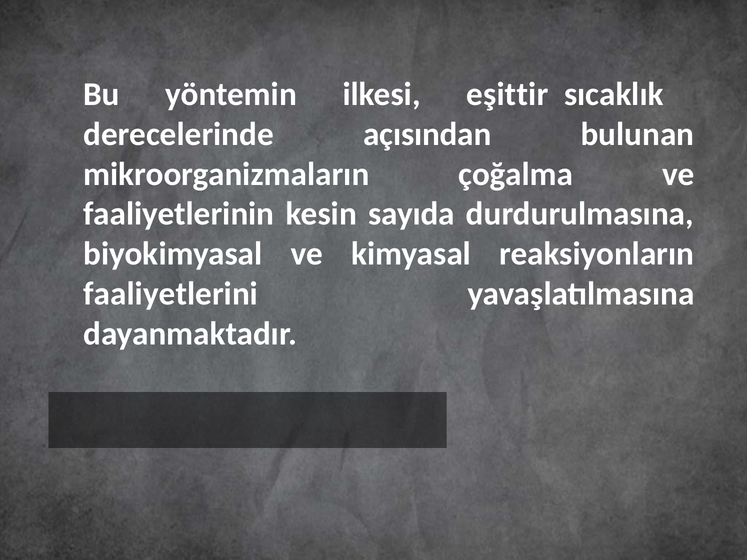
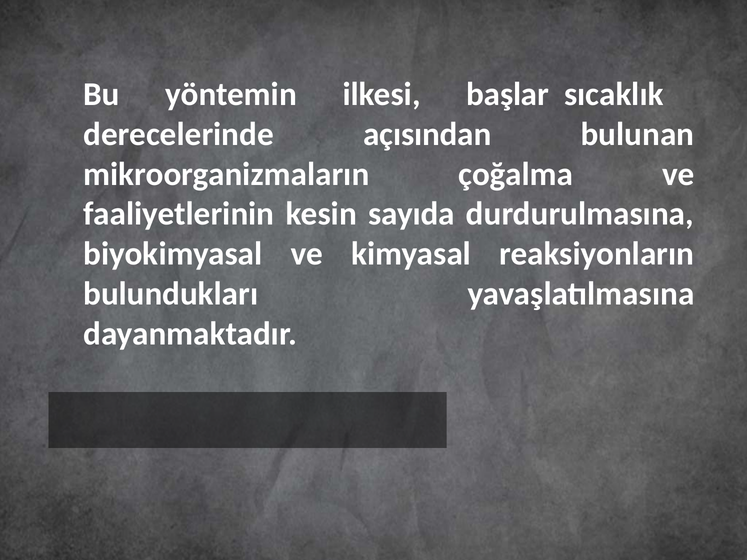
eşittir: eşittir -> başlar
faaliyetlerini: faaliyetlerini -> bulundukları
